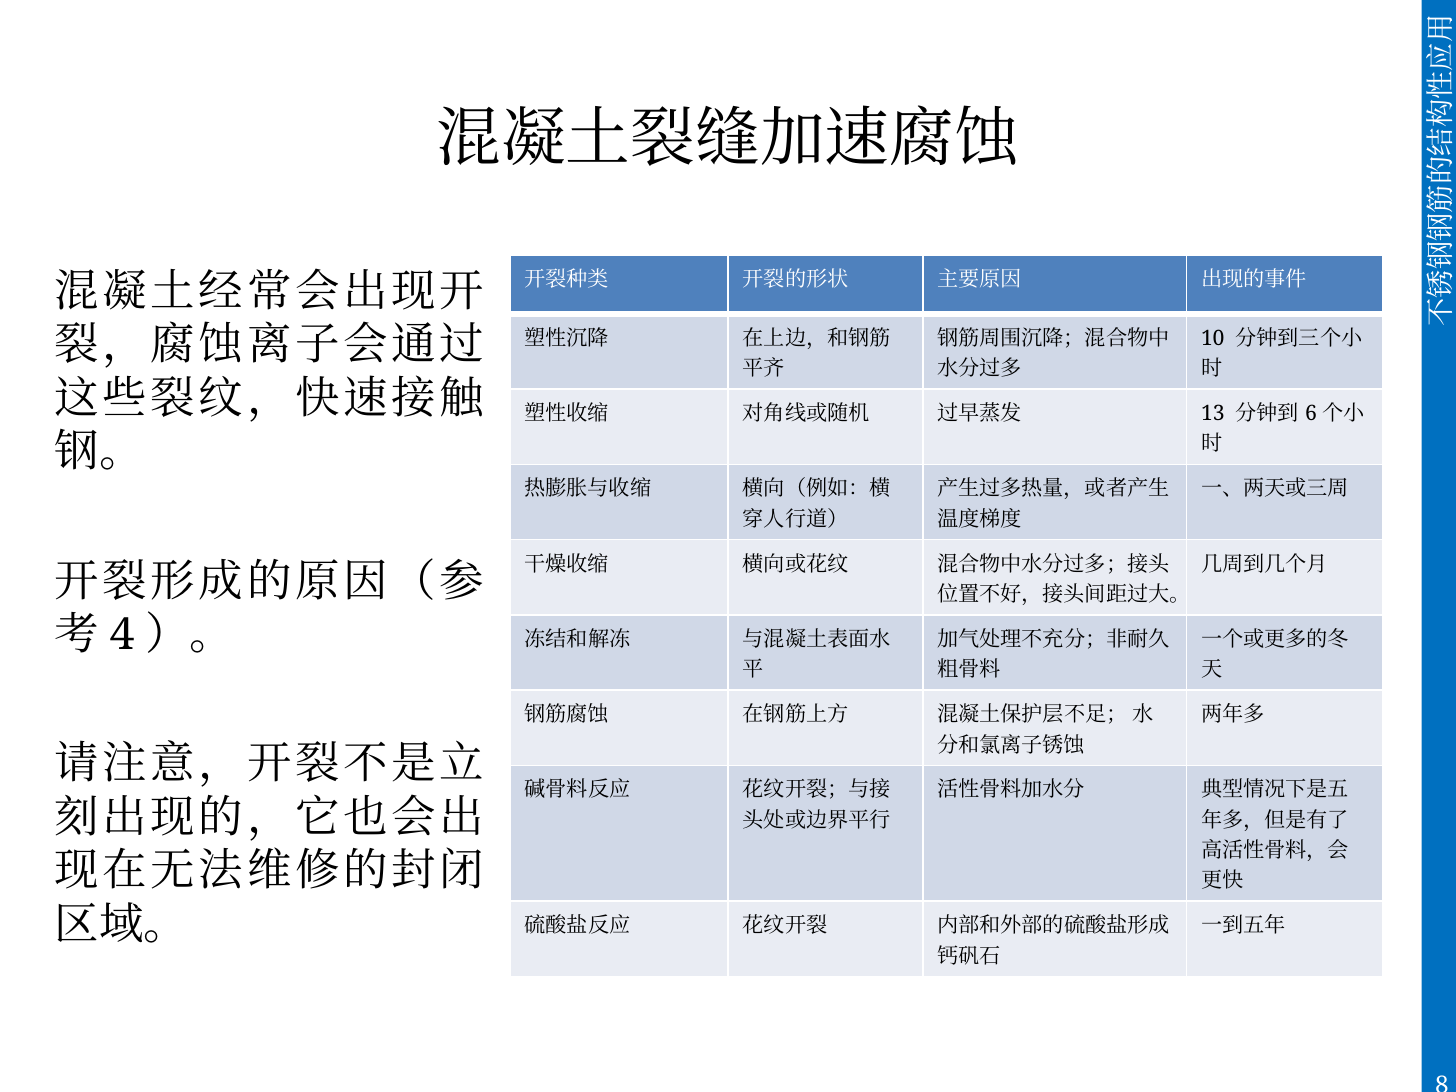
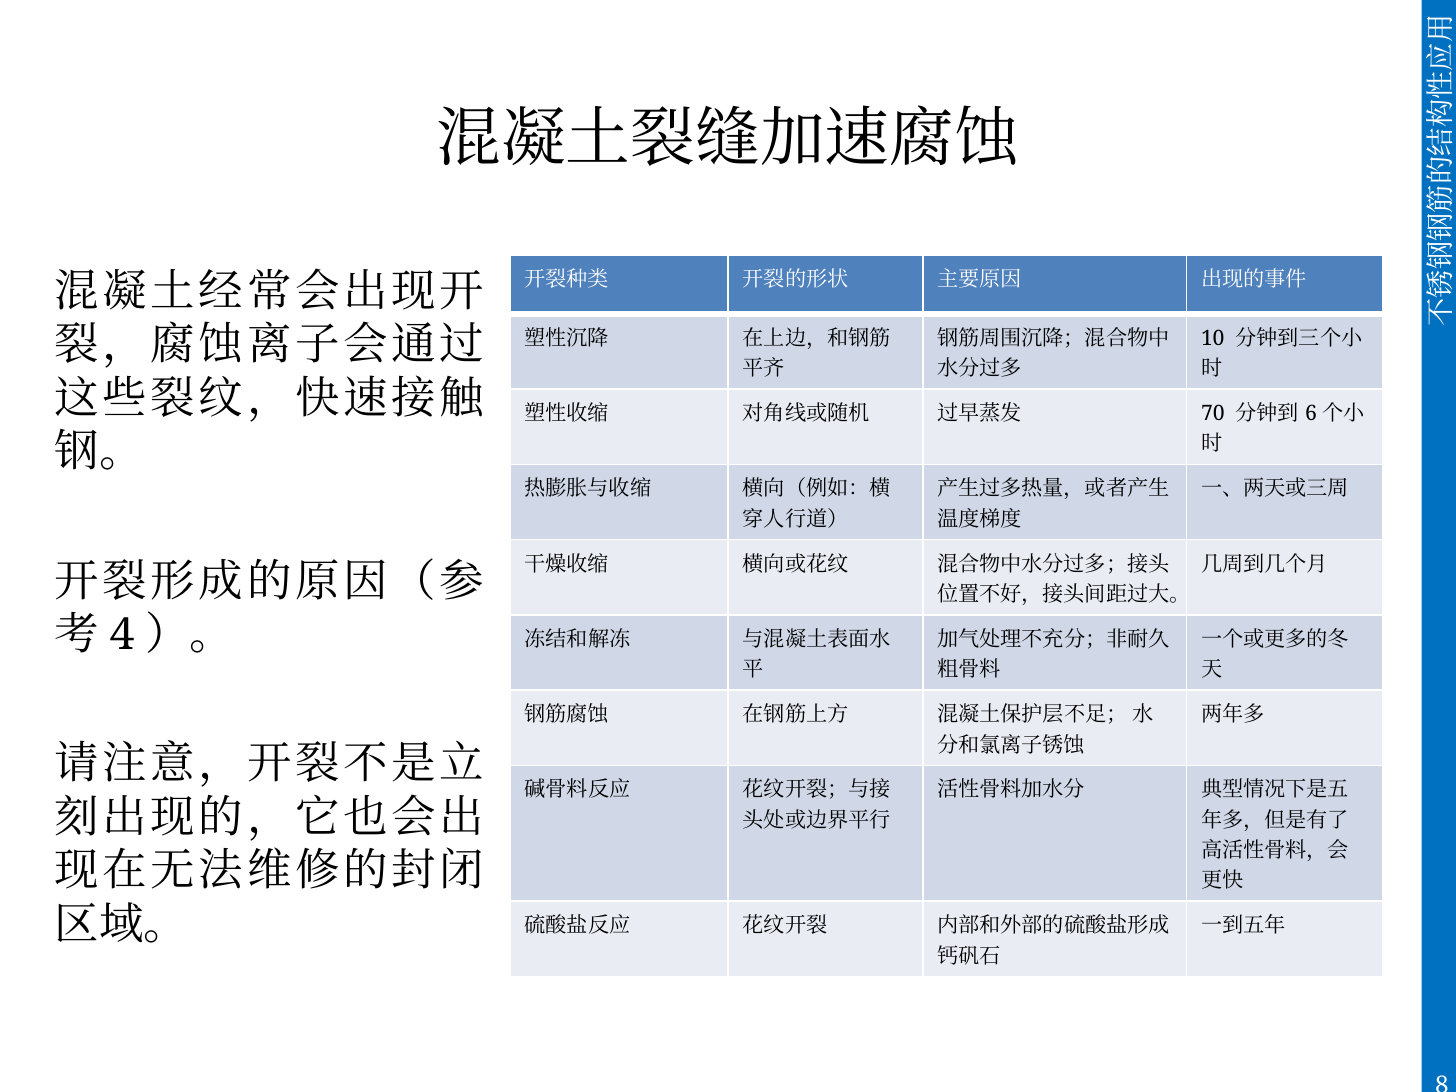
13: 13 -> 70
